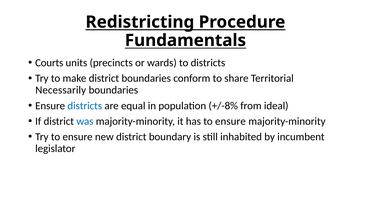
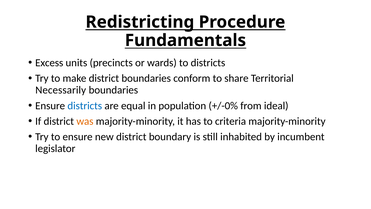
Courts: Courts -> Excess
+/-8%: +/-8% -> +/-0%
was colour: blue -> orange
has to ensure: ensure -> criteria
